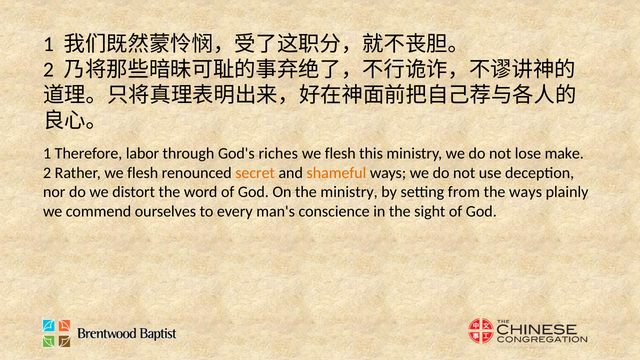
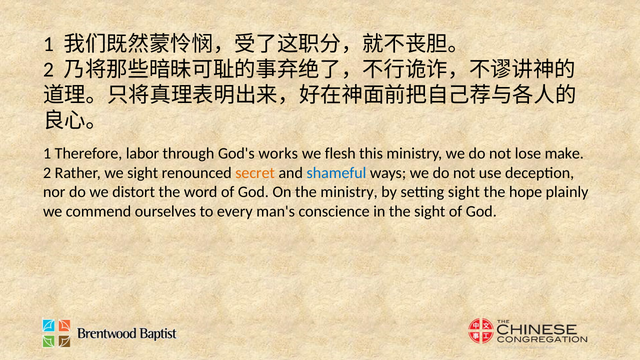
riches: riches -> works
Rather we flesh: flesh -> sight
shameful colour: orange -> blue
setting from: from -> sight
the ways: ways -> hope
